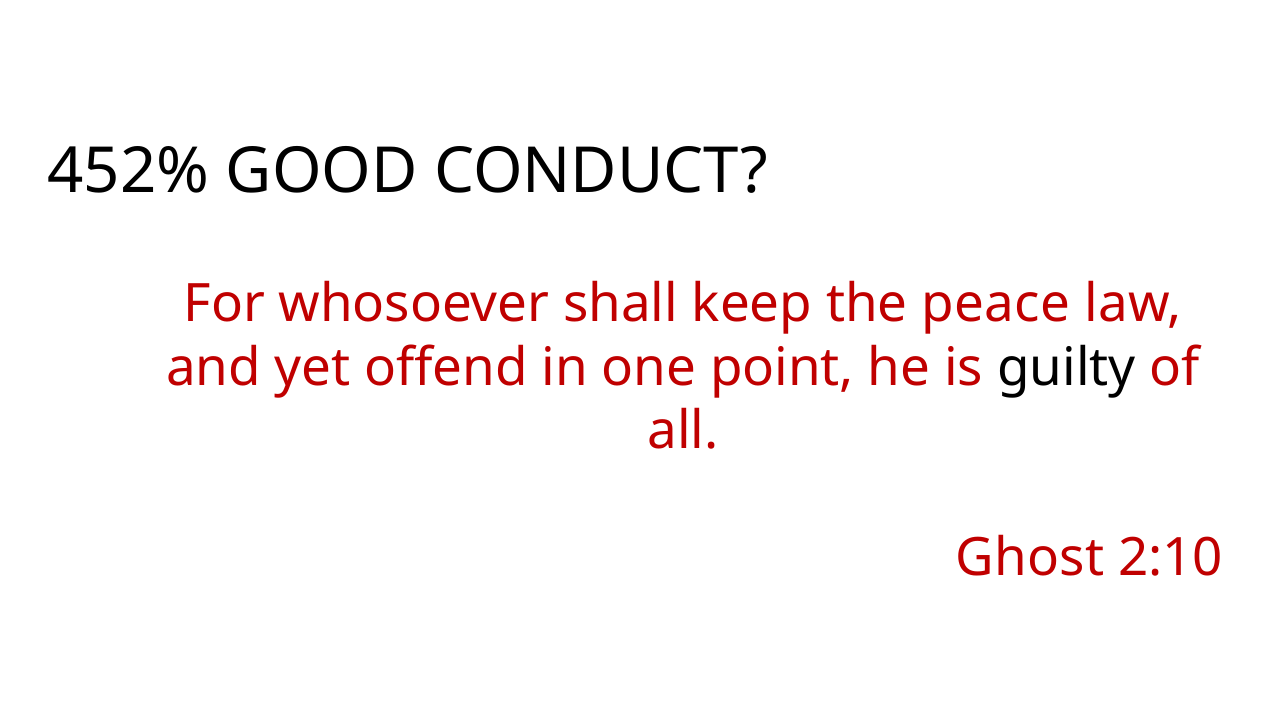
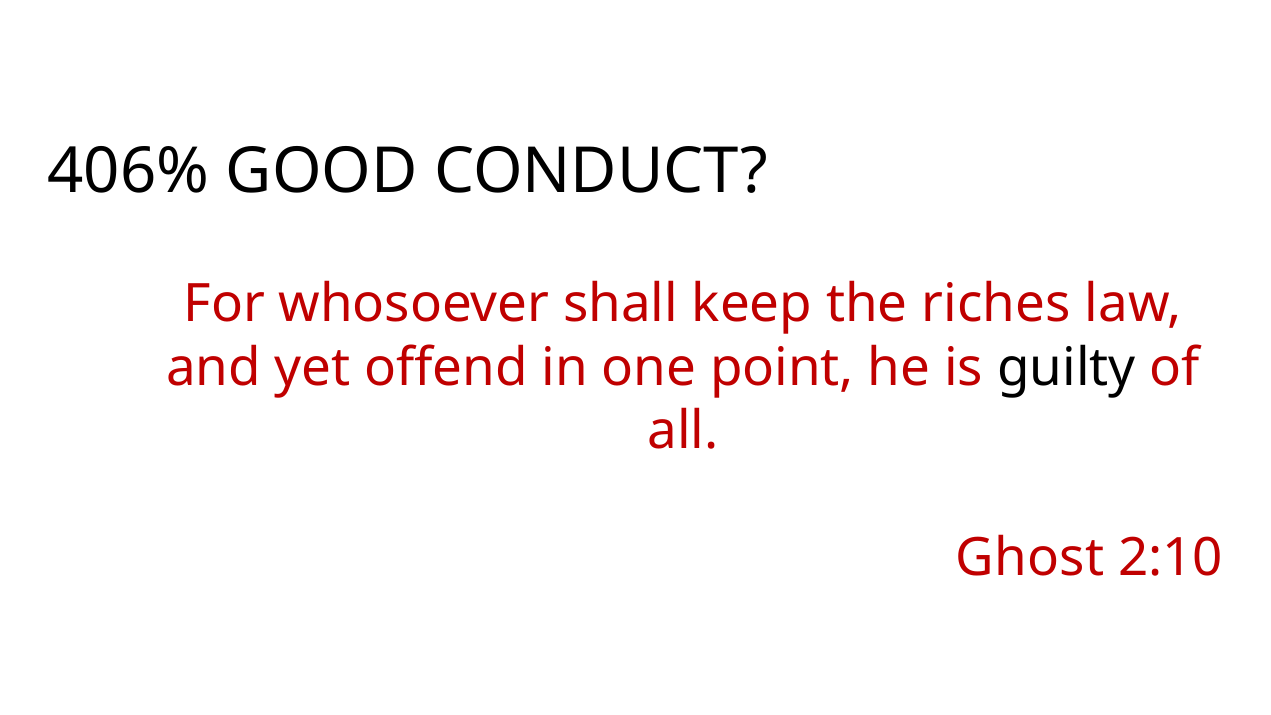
452%: 452% -> 406%
peace: peace -> riches
